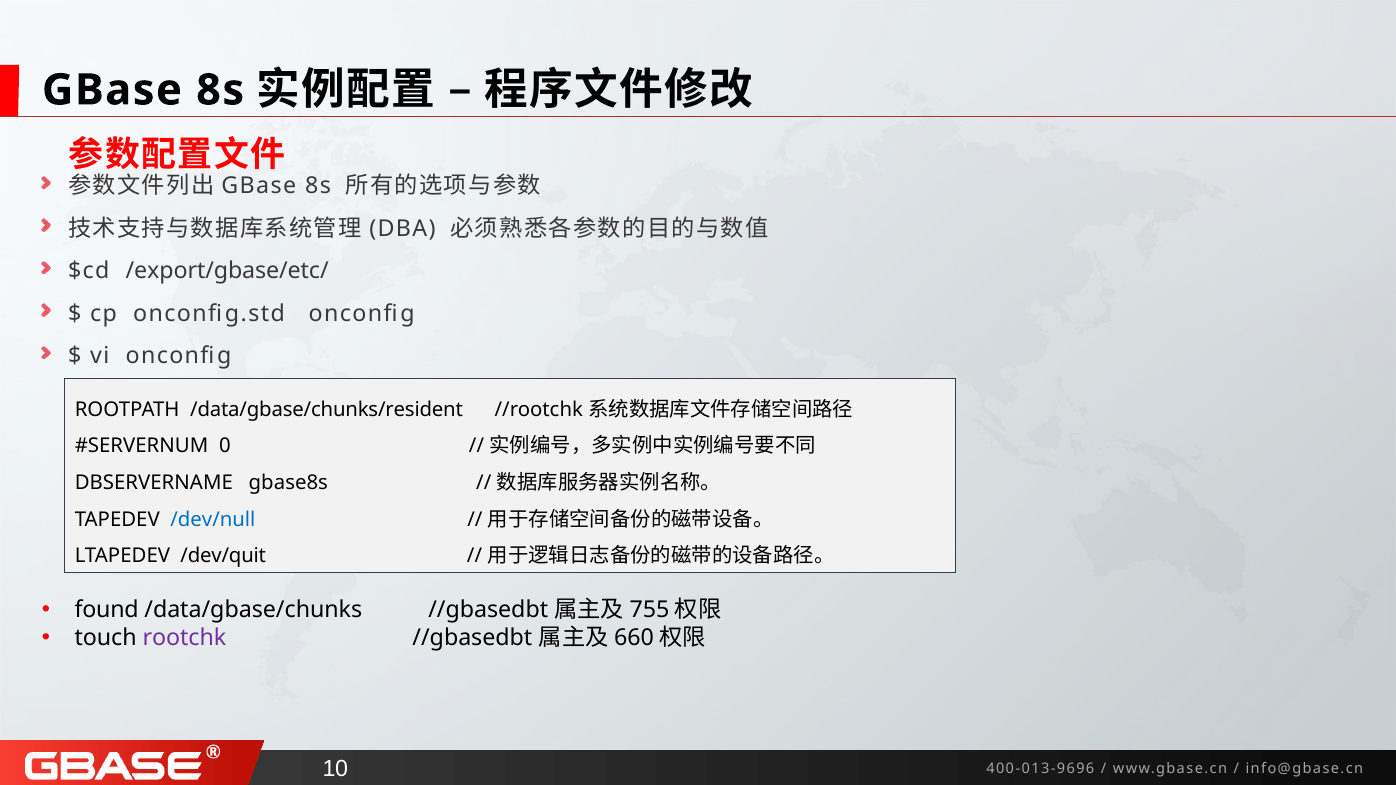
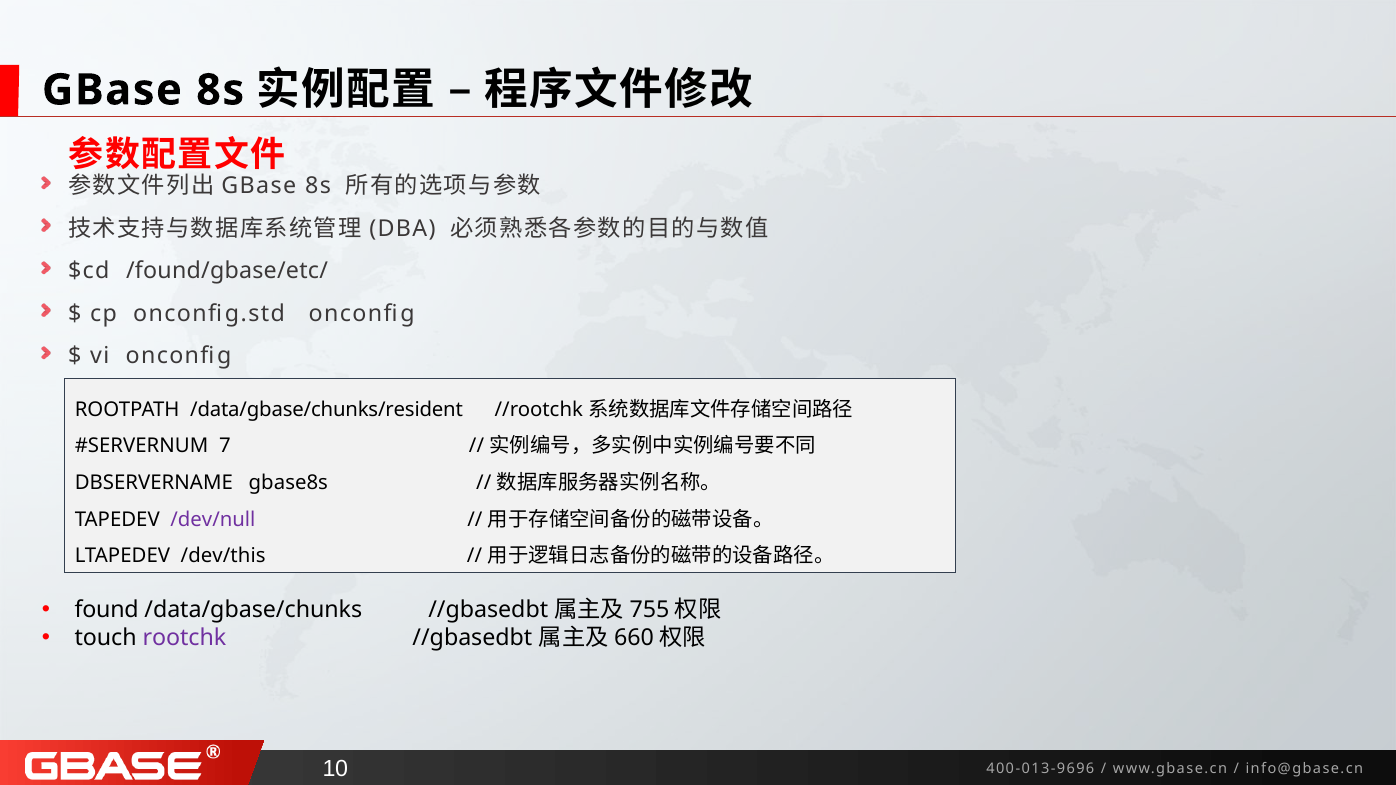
/export/gbase/etc/: /export/gbase/etc/ -> /found/gbase/etc/
0: 0 -> 7
/dev/null colour: blue -> purple
/dev/quit: /dev/quit -> /dev/this
